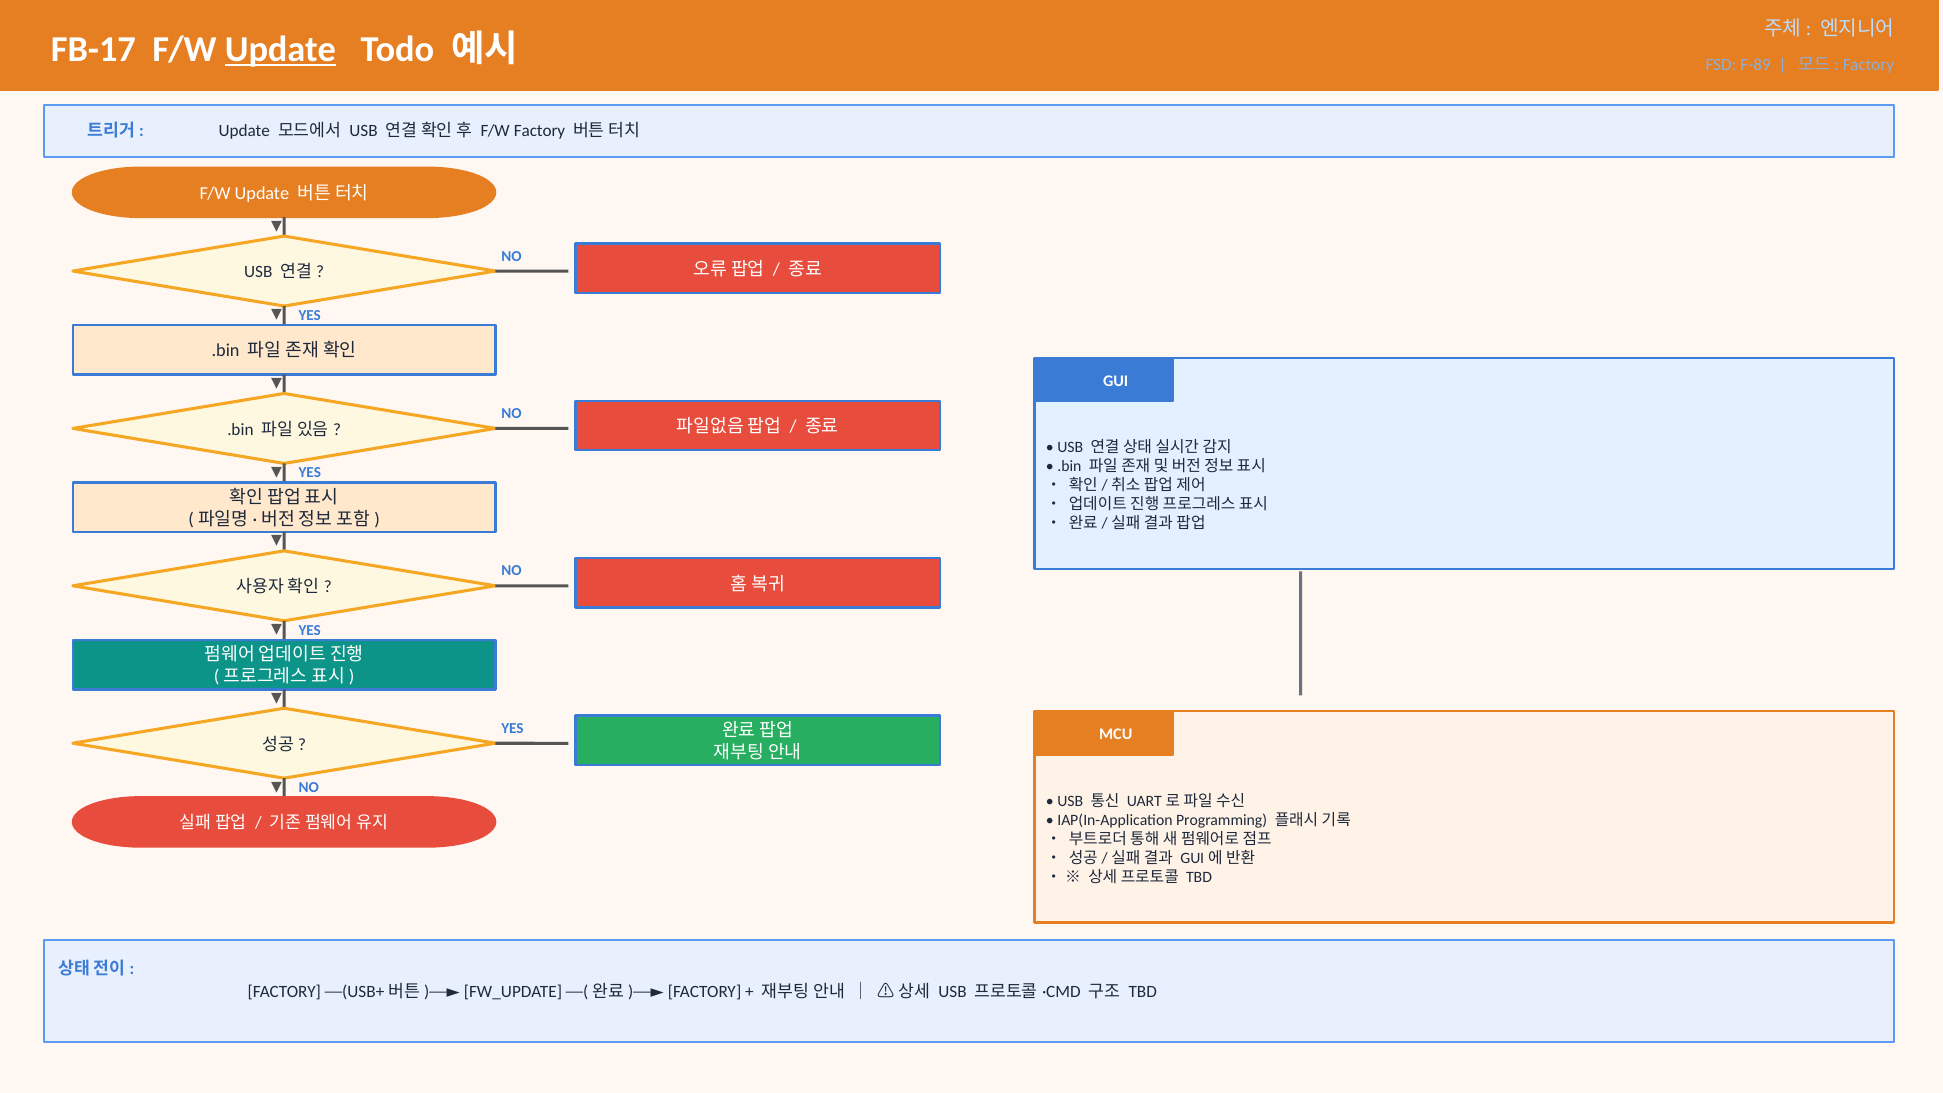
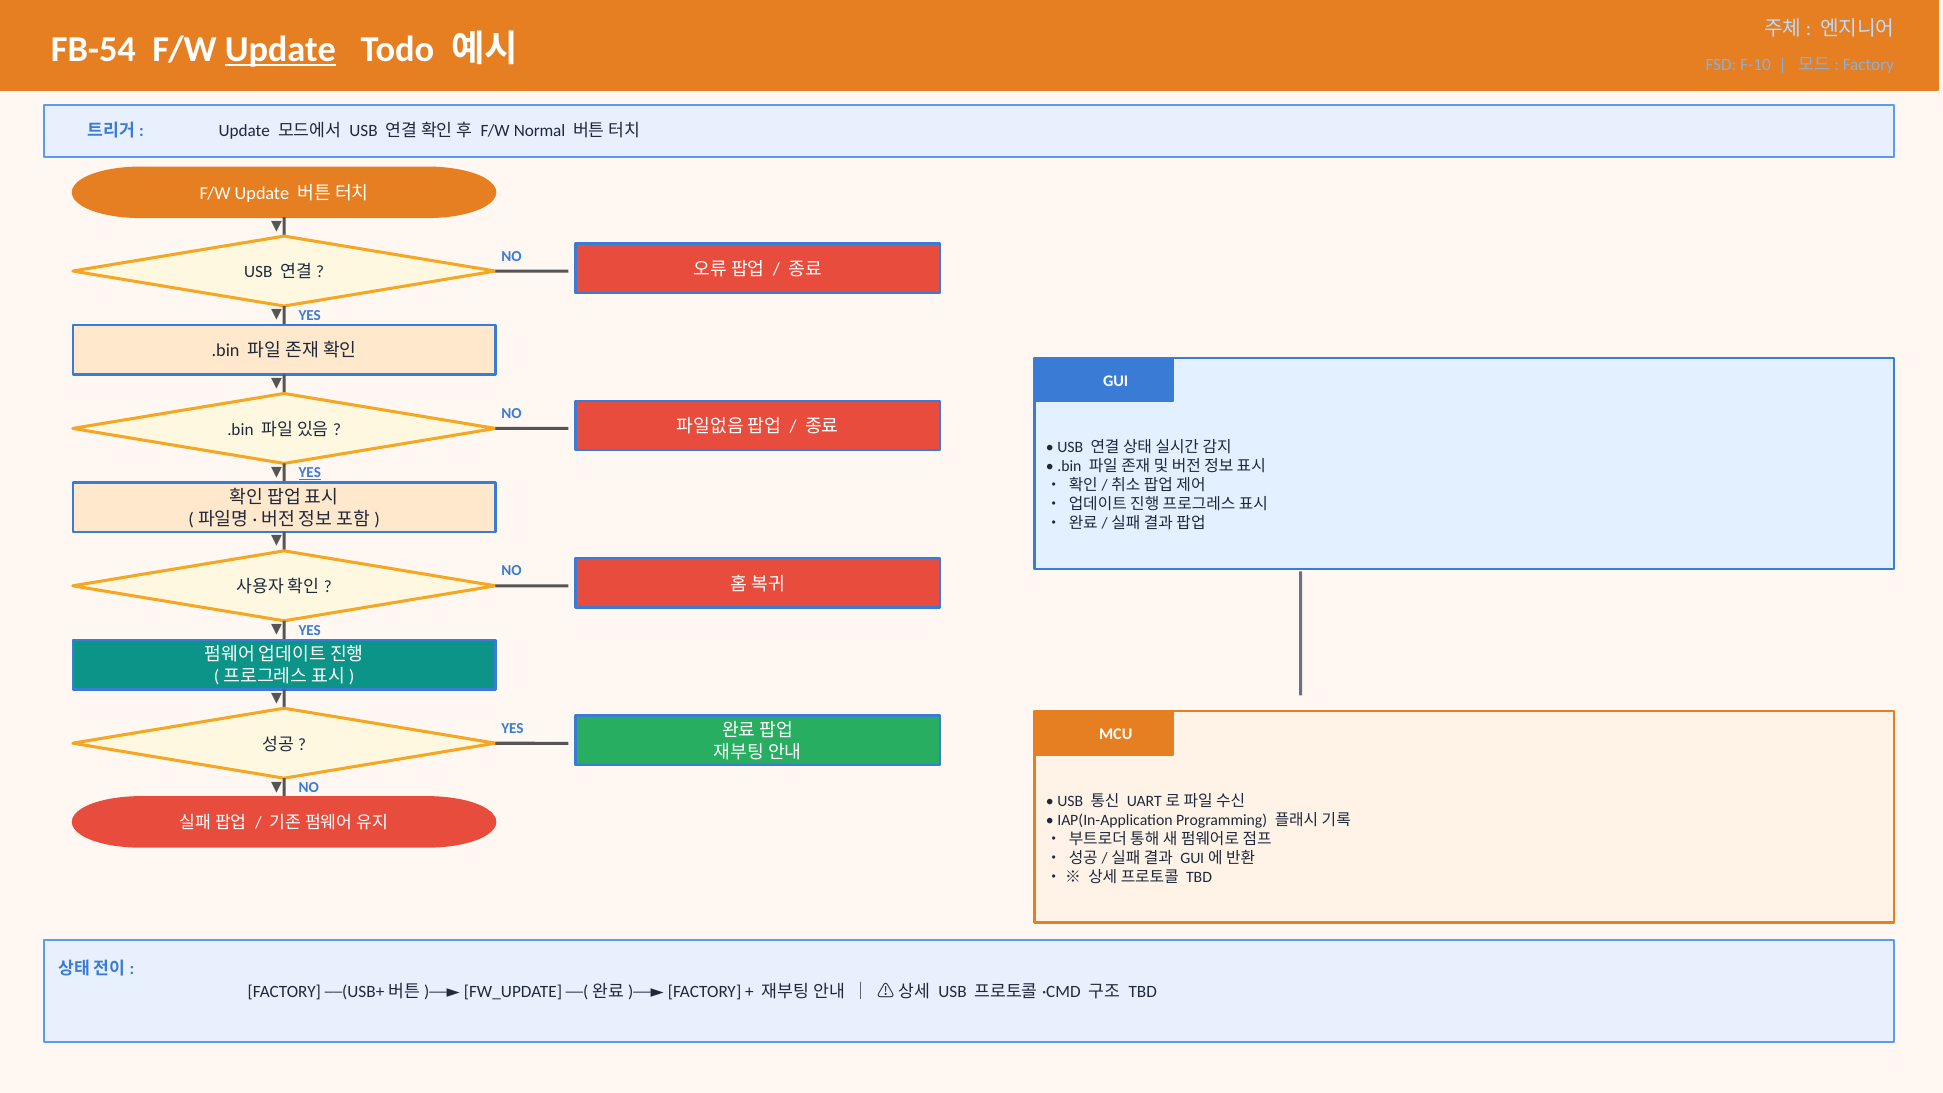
FB-17: FB-17 -> FB-54
F-89: F-89 -> F-10
F/W Factory: Factory -> Normal
YES at (310, 473) underline: none -> present
